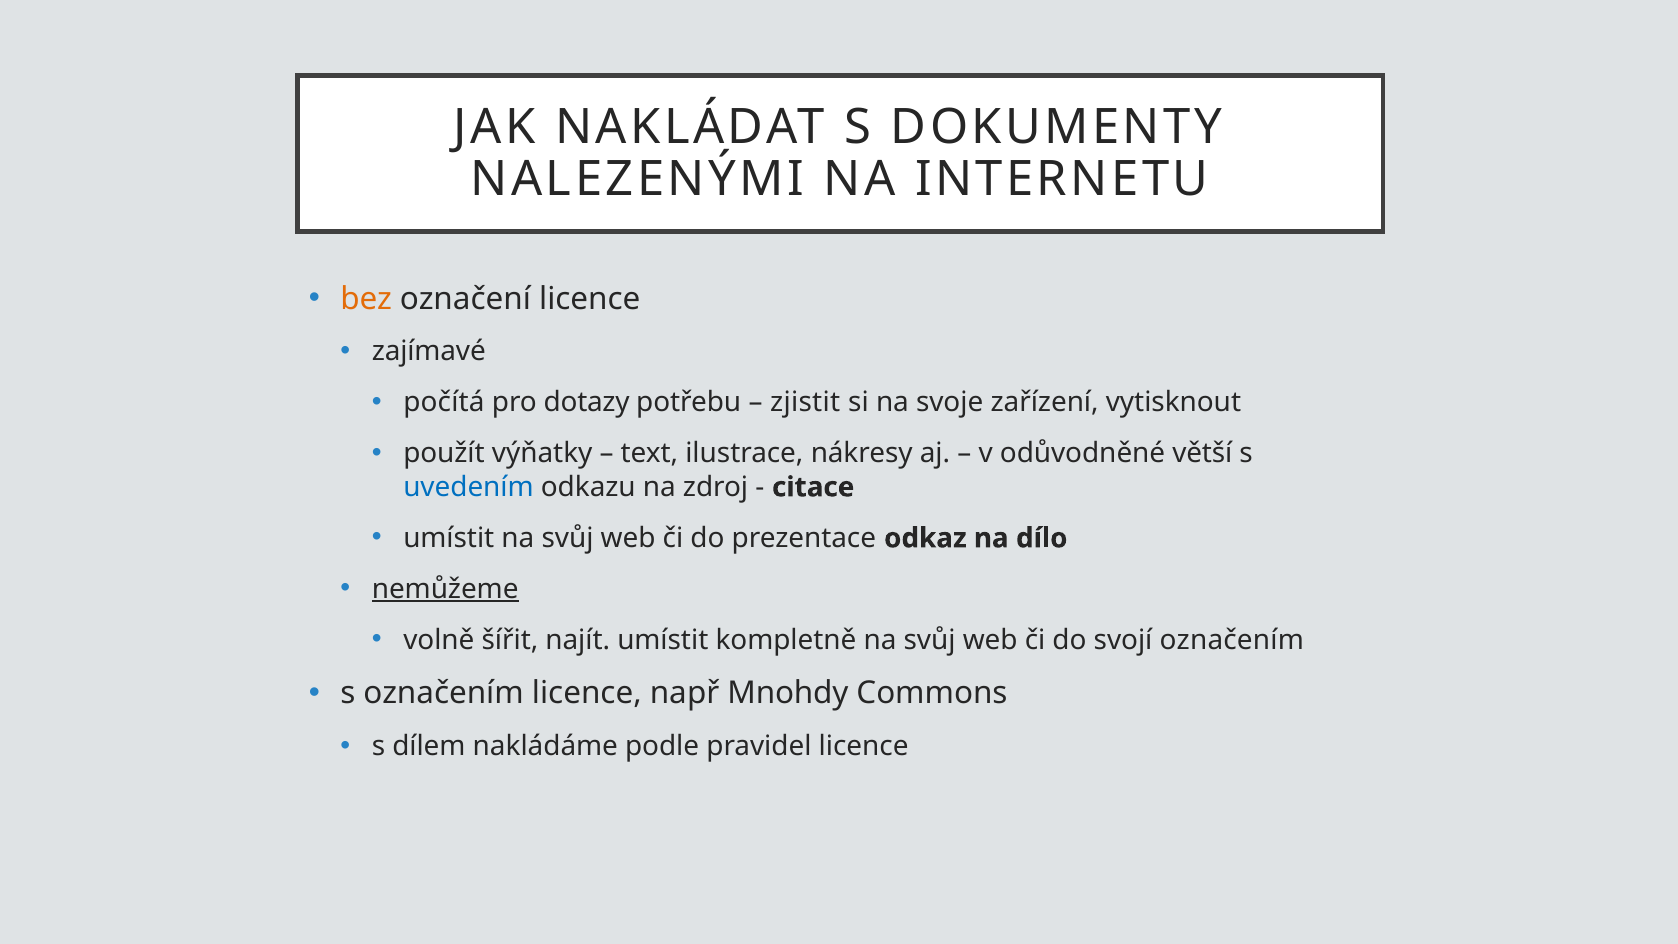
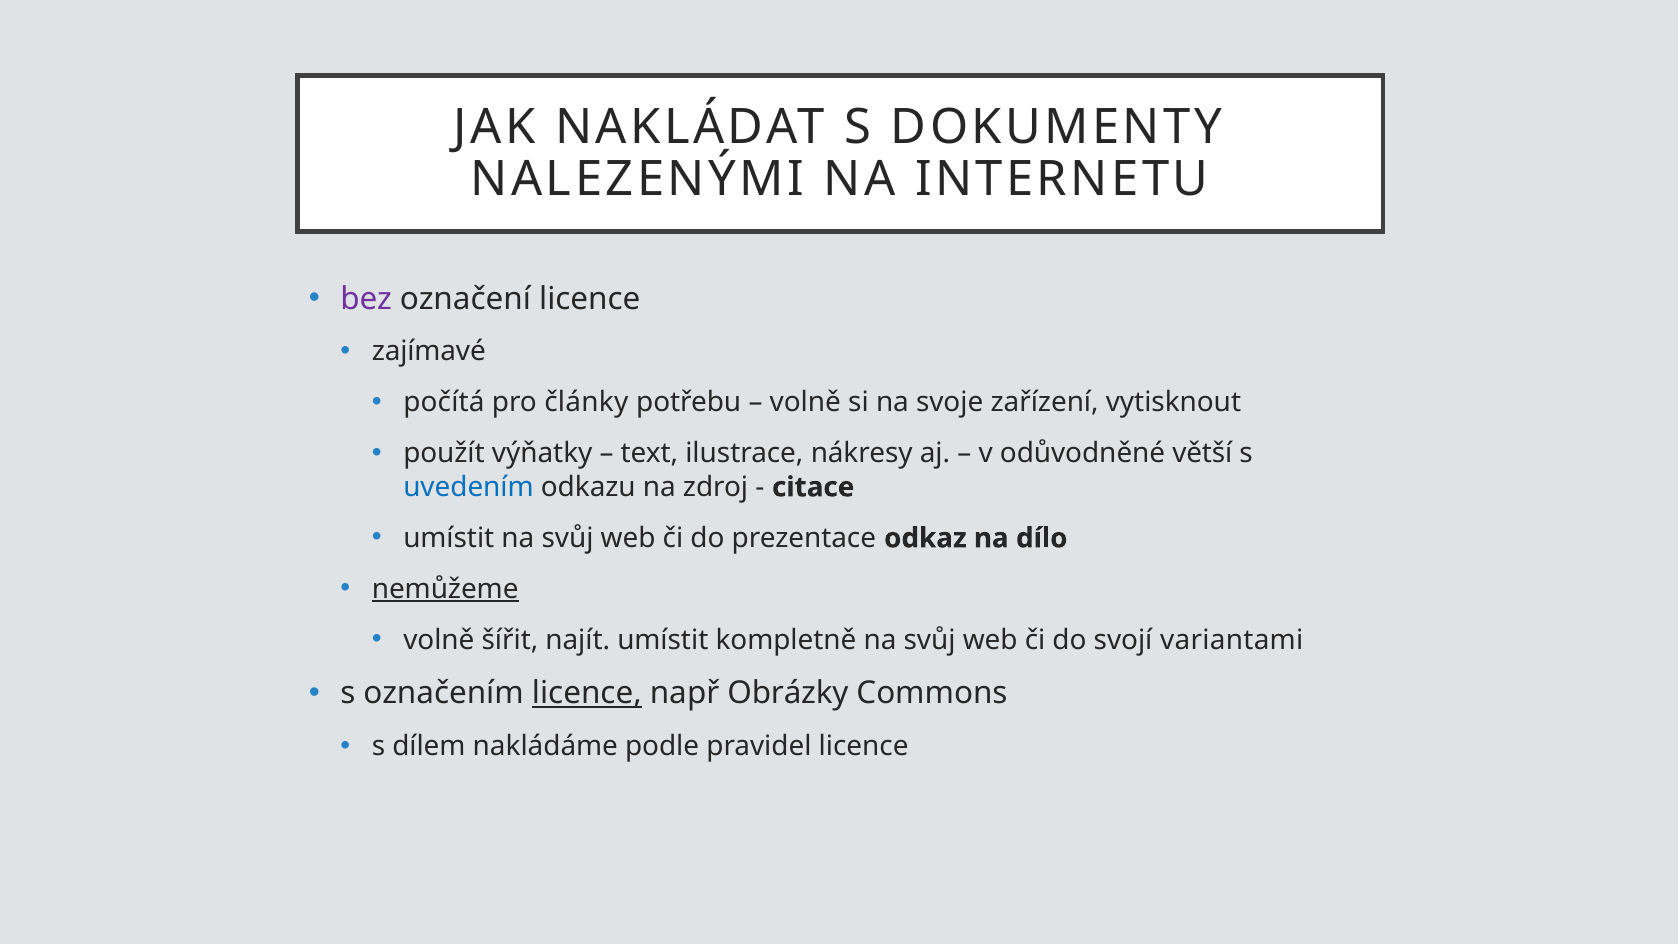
bez colour: orange -> purple
dotazy: dotazy -> články
zjistit at (805, 403): zjistit -> volně
svojí označením: označením -> variantami
licence at (587, 693) underline: none -> present
Mnohdy: Mnohdy -> Obrázky
